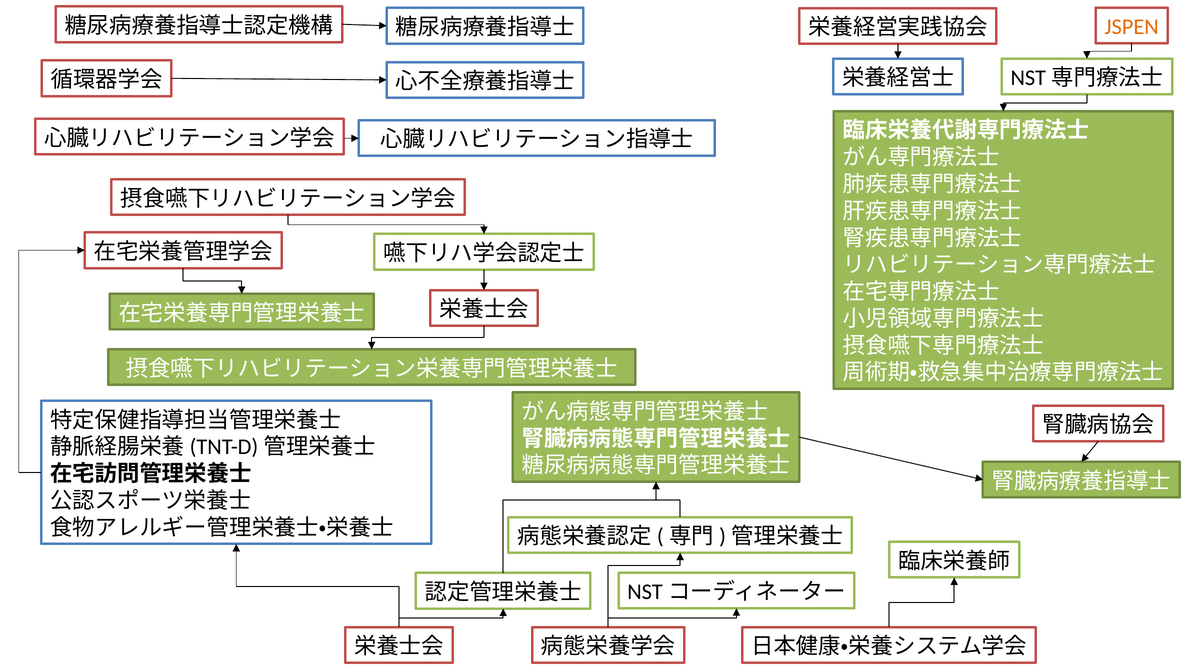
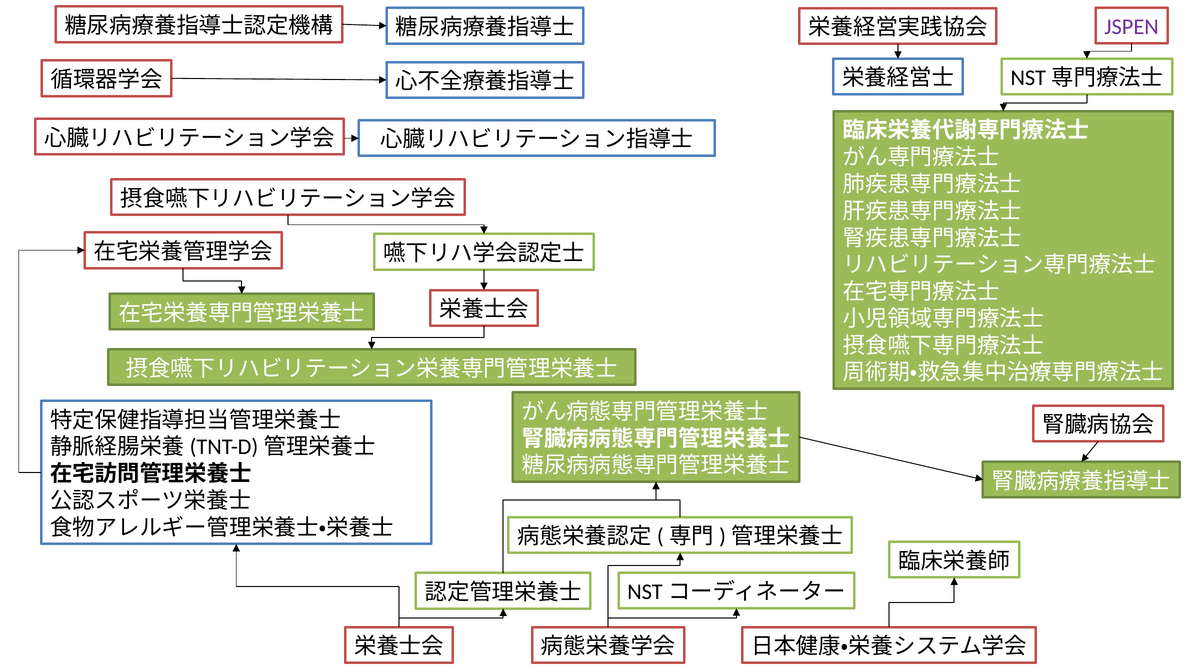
JSPEN colour: orange -> purple
